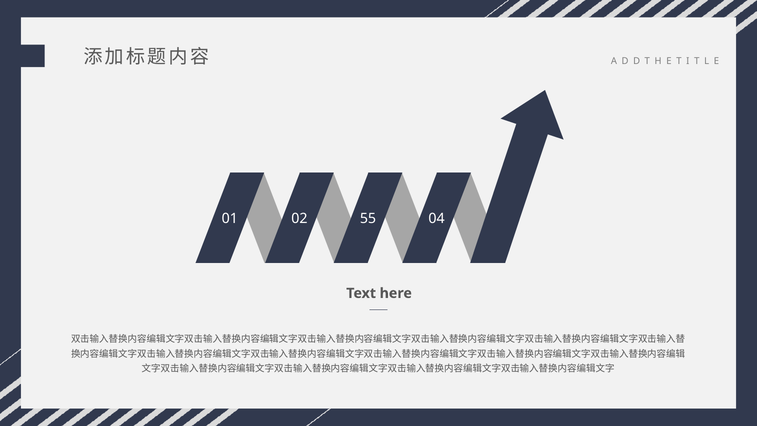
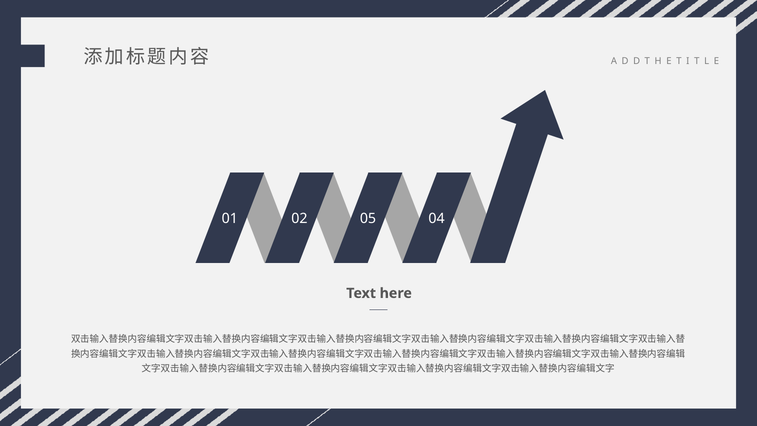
55: 55 -> 05
